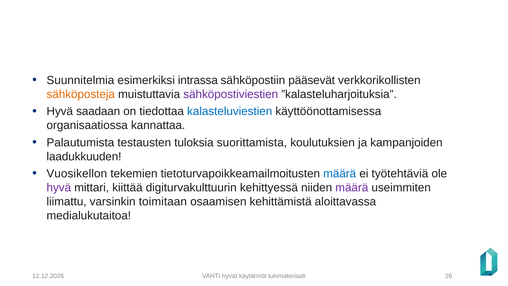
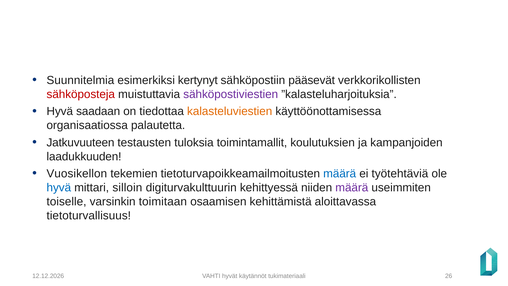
intrassa: intrassa -> kertynyt
sähköposteja colour: orange -> red
kalasteluviestien colour: blue -> orange
kannattaa: kannattaa -> palautetta
Palautumista: Palautumista -> Jatkuvuuteen
suorittamista: suorittamista -> toimintamallit
hyvä at (59, 187) colour: purple -> blue
kiittää: kiittää -> silloin
liimattu: liimattu -> toiselle
medialukutaitoa: medialukutaitoa -> tietoturvallisuus
